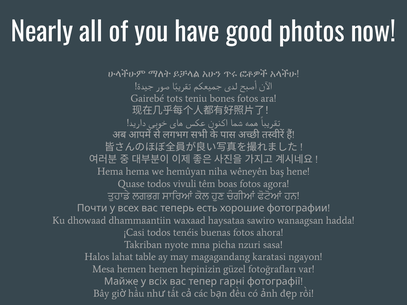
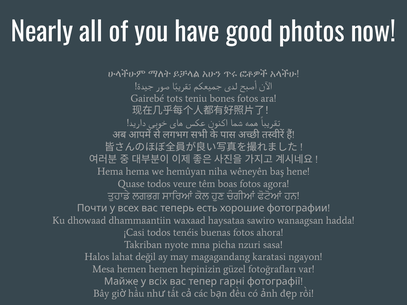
vivuli: vivuli -> veure
table: table -> değil
